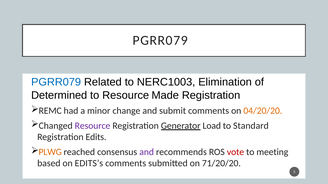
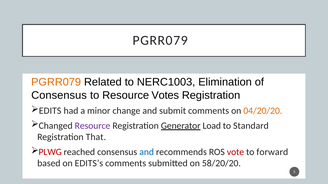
PGRR079 at (56, 82) colour: blue -> orange
Determined at (59, 95): Determined -> Consensus
Made: Made -> Votes
REMC: REMC -> EDITS
Edits: Edits -> That
PLWG colour: orange -> red
and at (147, 152) colour: purple -> blue
meeting: meeting -> forward
71/20/20: 71/20/20 -> 58/20/20
